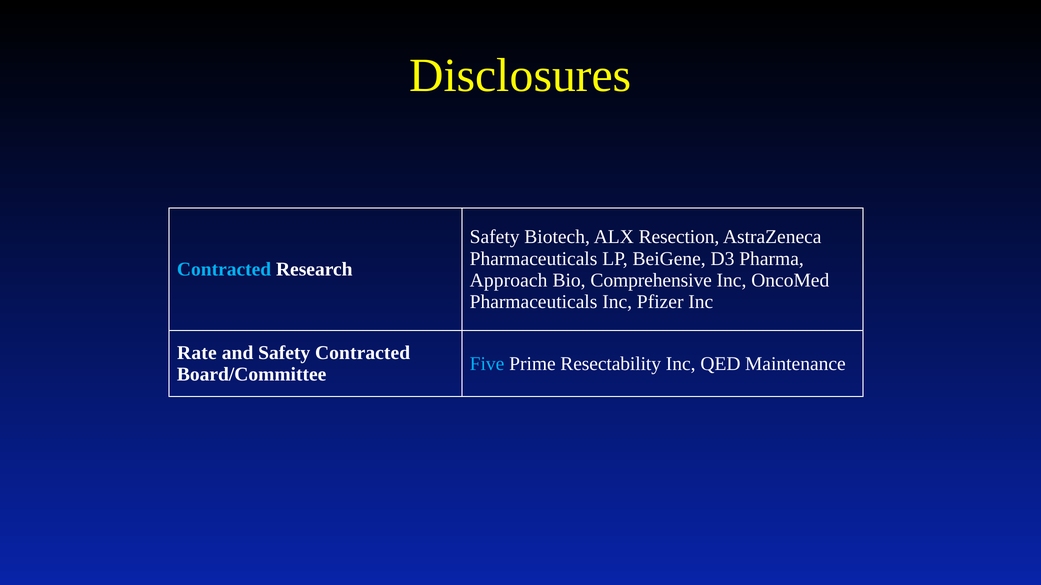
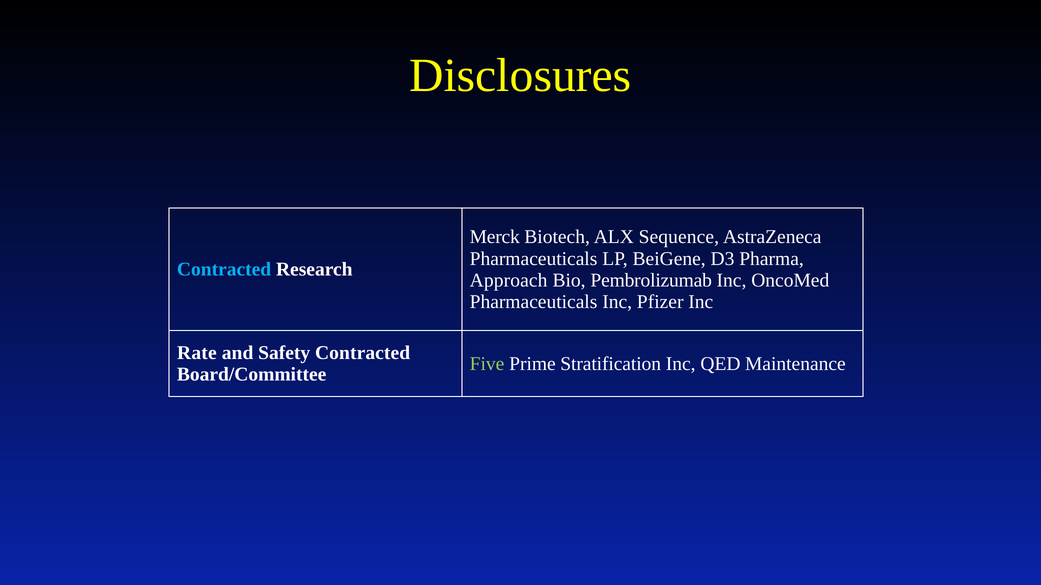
Safety at (495, 237): Safety -> Merck
Resection: Resection -> Sequence
Comprehensive: Comprehensive -> Pembrolizumab
Five colour: light blue -> light green
Resectability: Resectability -> Stratification
